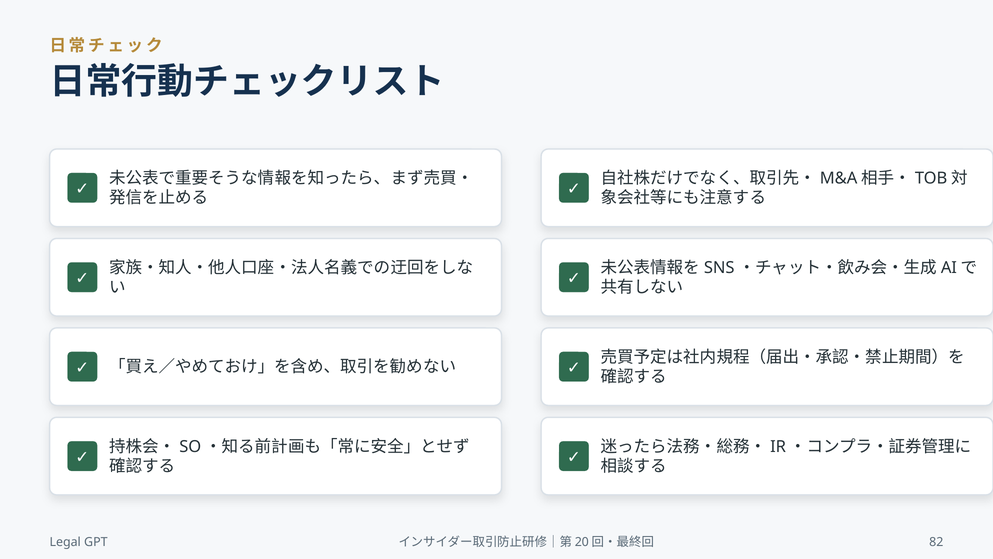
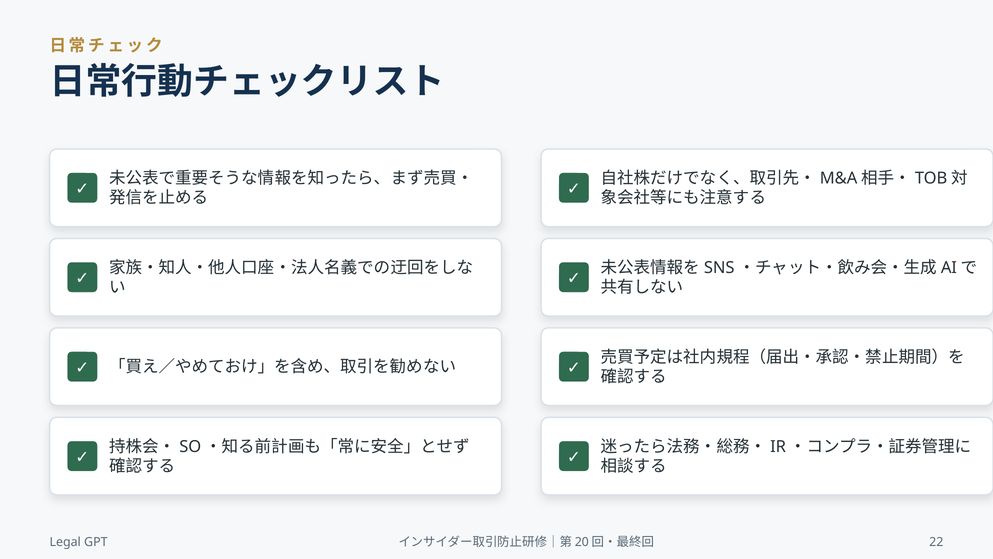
82: 82 -> 22
